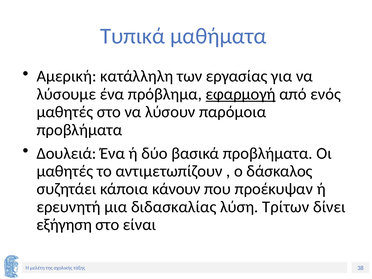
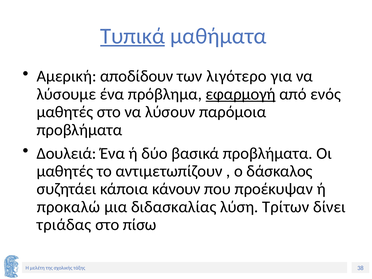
Τυπικά underline: none -> present
κατάλληλη: κατάλληλη -> αποδίδουν
εργασίας: εργασίας -> λιγότερο
ερευνητή: ερευνητή -> προκαλώ
εξήγηση: εξήγηση -> τριάδας
είναι: είναι -> πίσω
